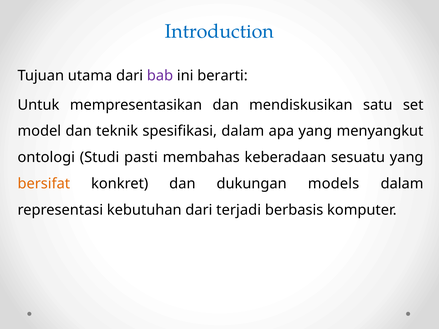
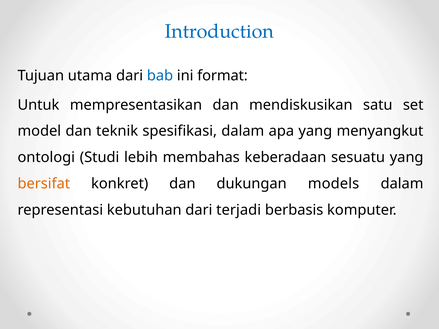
bab colour: purple -> blue
berarti: berarti -> format
pasti: pasti -> lebih
